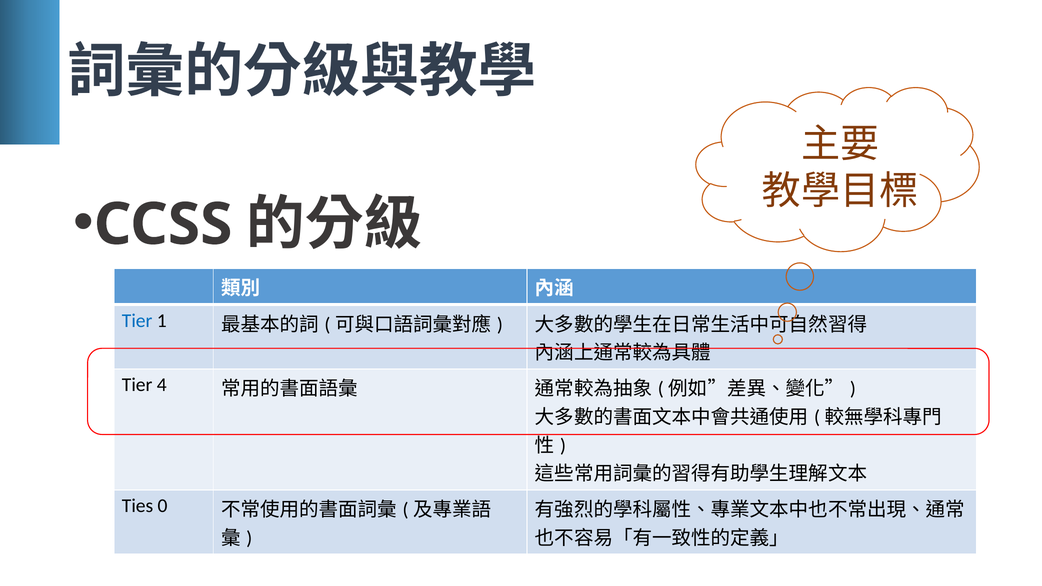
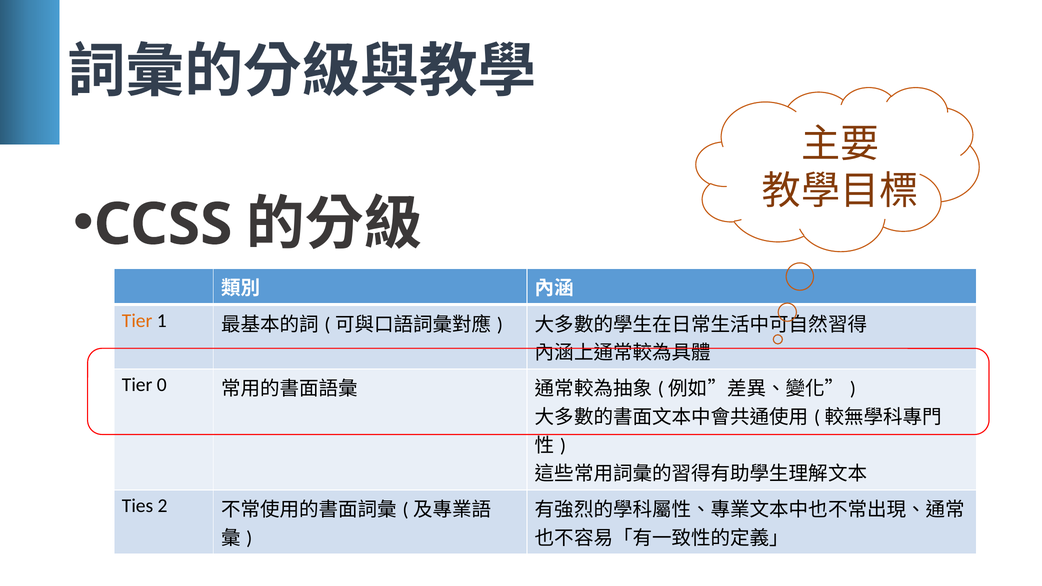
Tier at (137, 321) colour: blue -> orange
4: 4 -> 0
0: 0 -> 2
